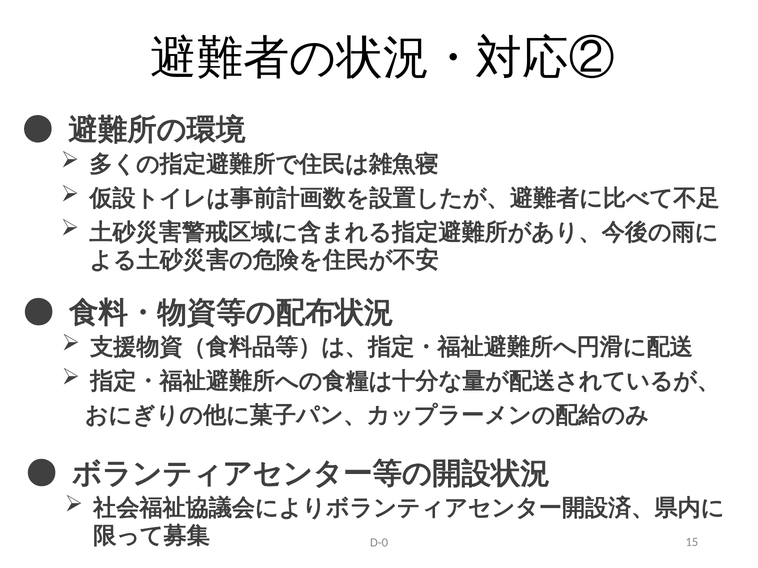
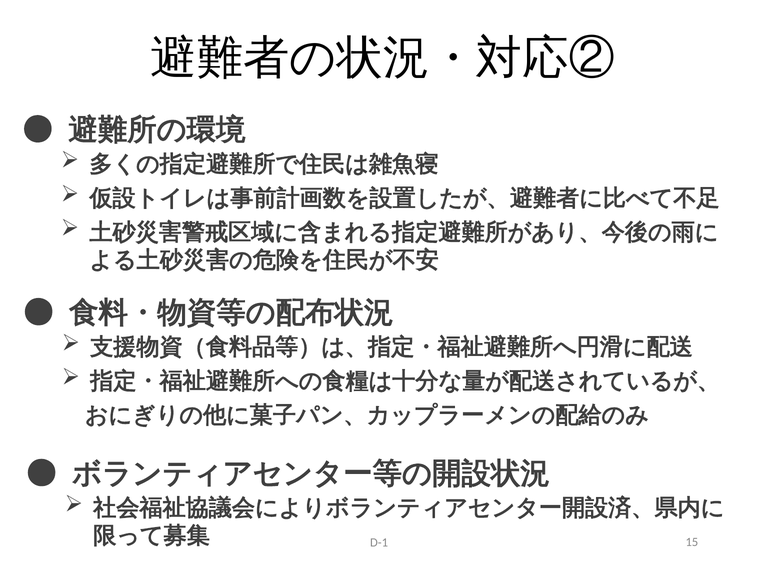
D-0: D-0 -> D-1
